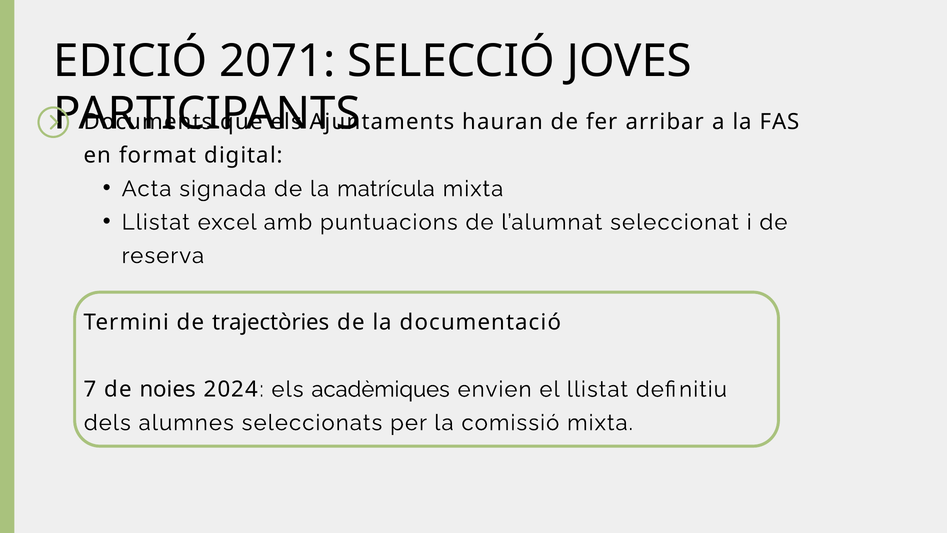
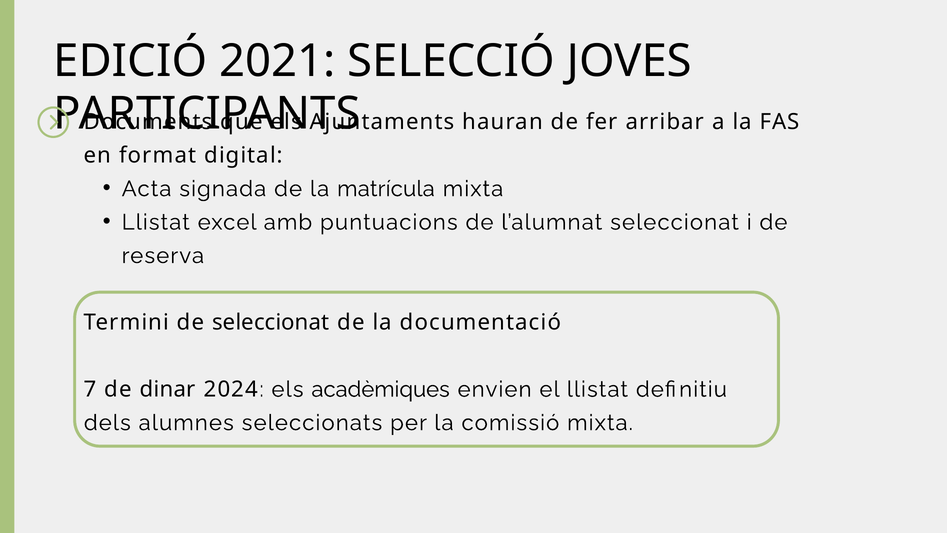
2071: 2071 -> 2021
de trajectòries: trajectòries -> seleccionat
noies: noies -> dinar
